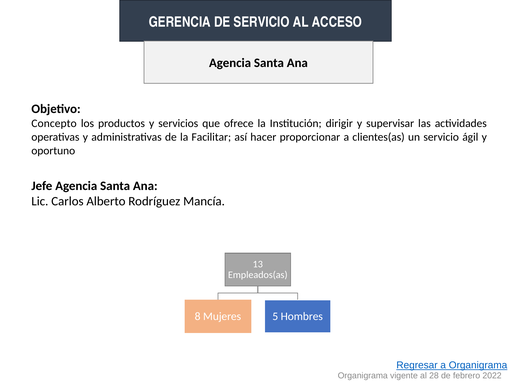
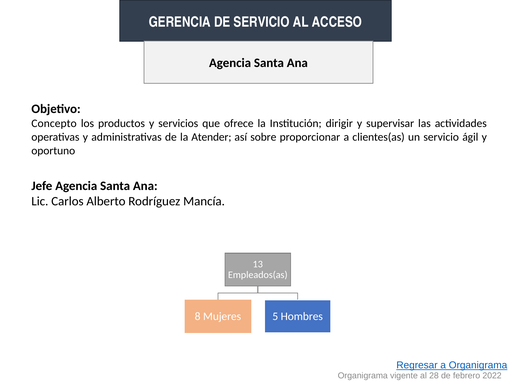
Facilitar: Facilitar -> Atender
hacer: hacer -> sobre
